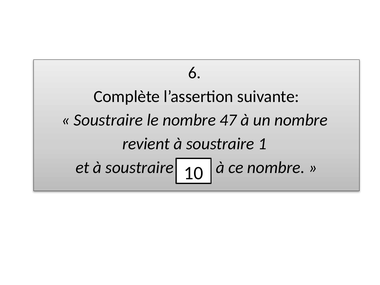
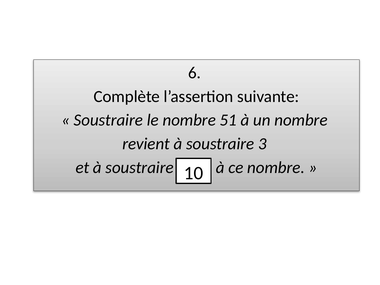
47: 47 -> 51
1: 1 -> 3
